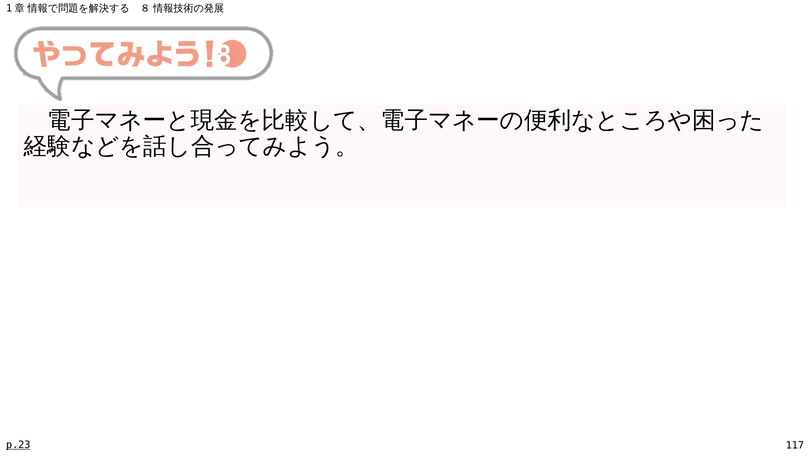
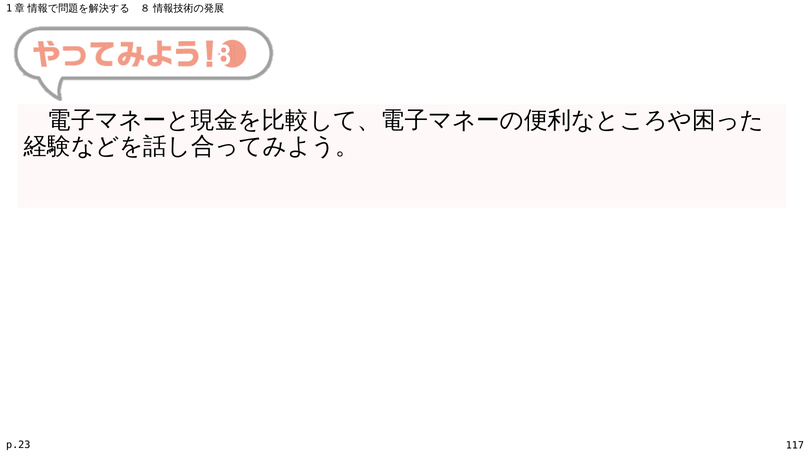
p.23 underline: present -> none
